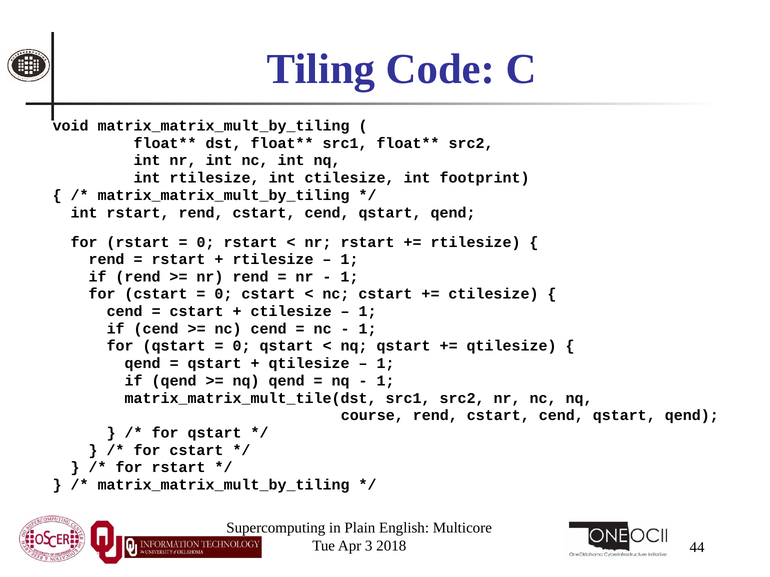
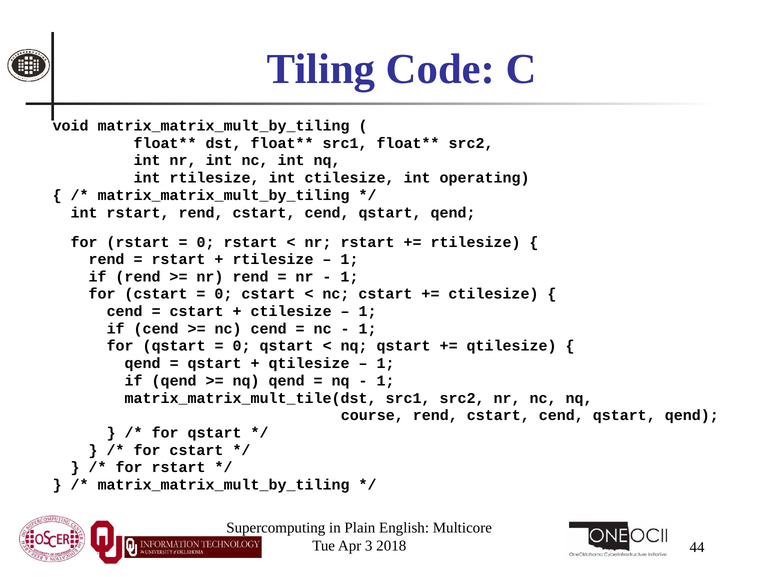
footprint: footprint -> operating
